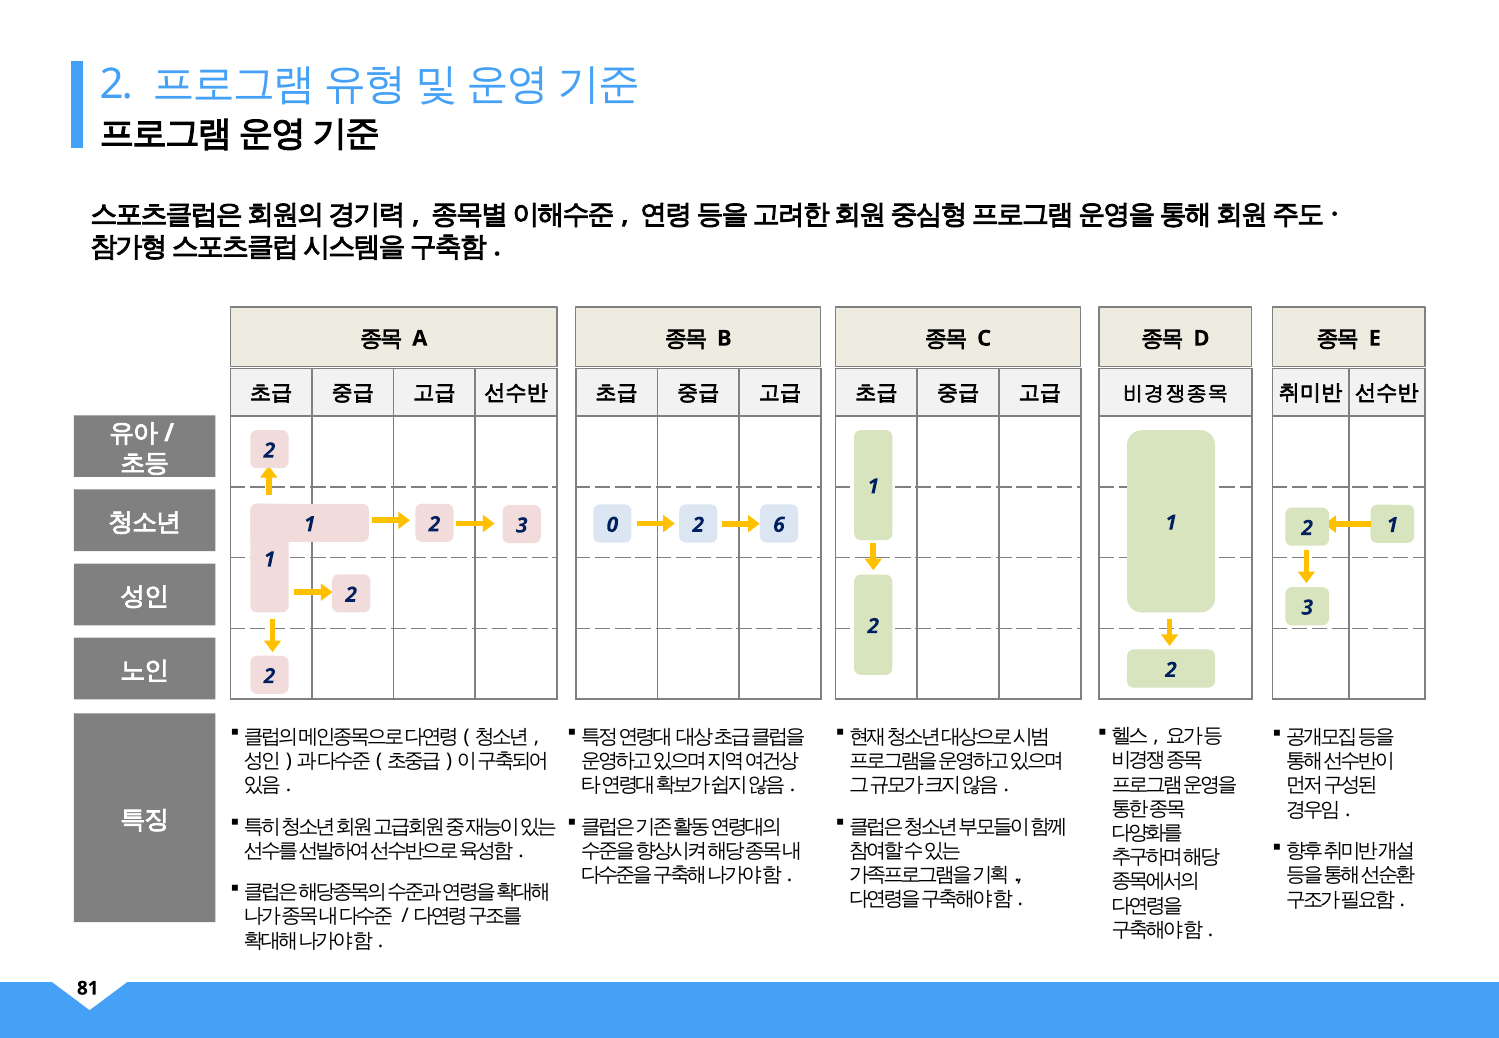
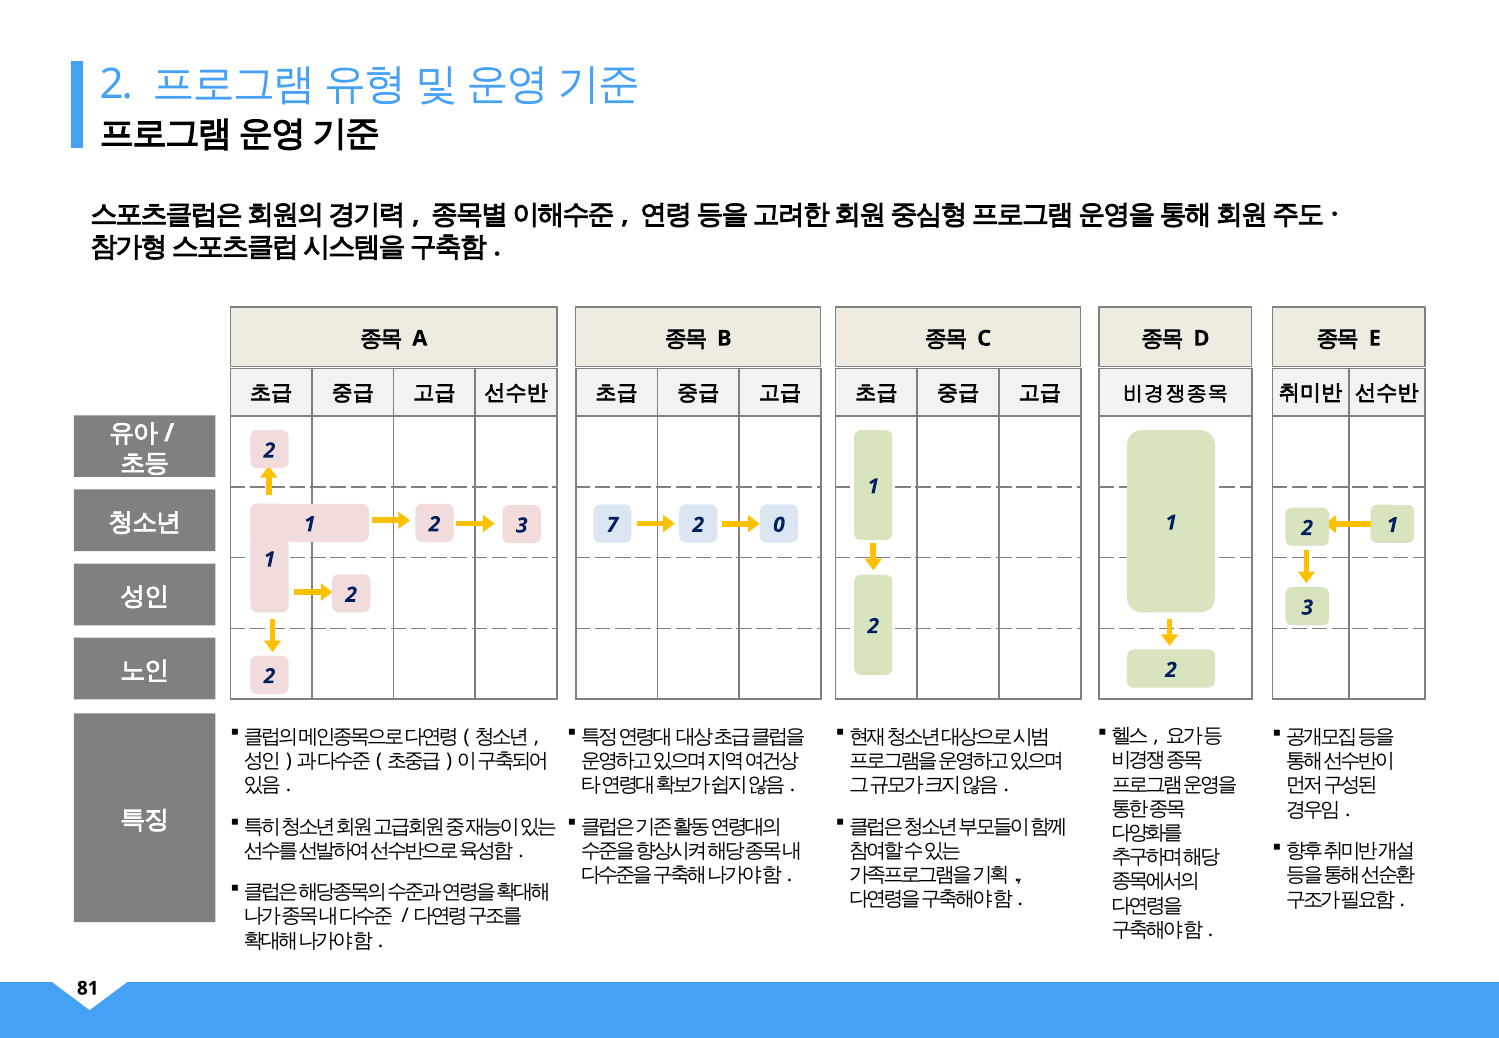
0: 0 -> 7
6: 6 -> 0
